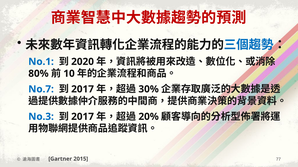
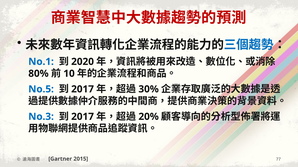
No.7: No.7 -> No.5
